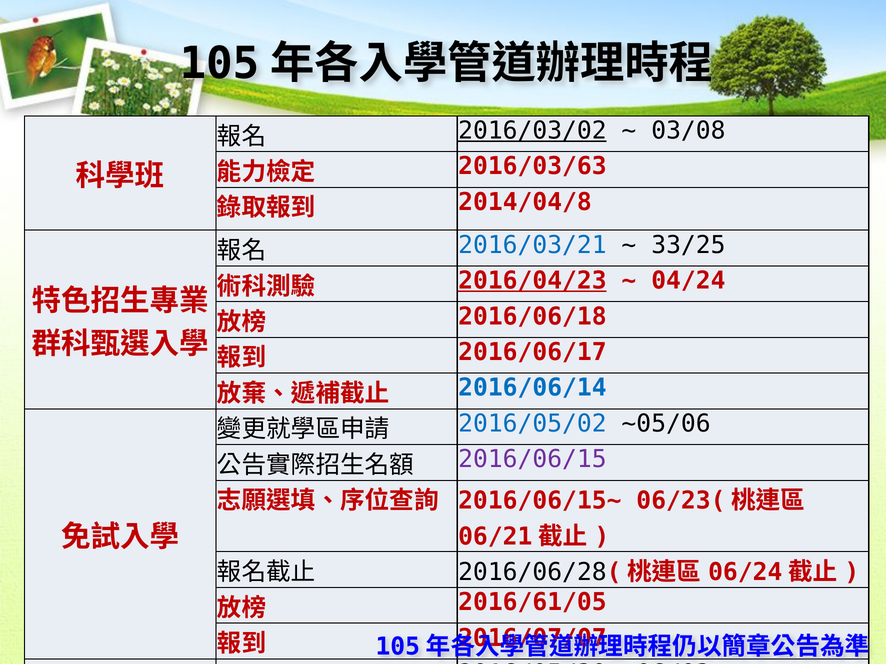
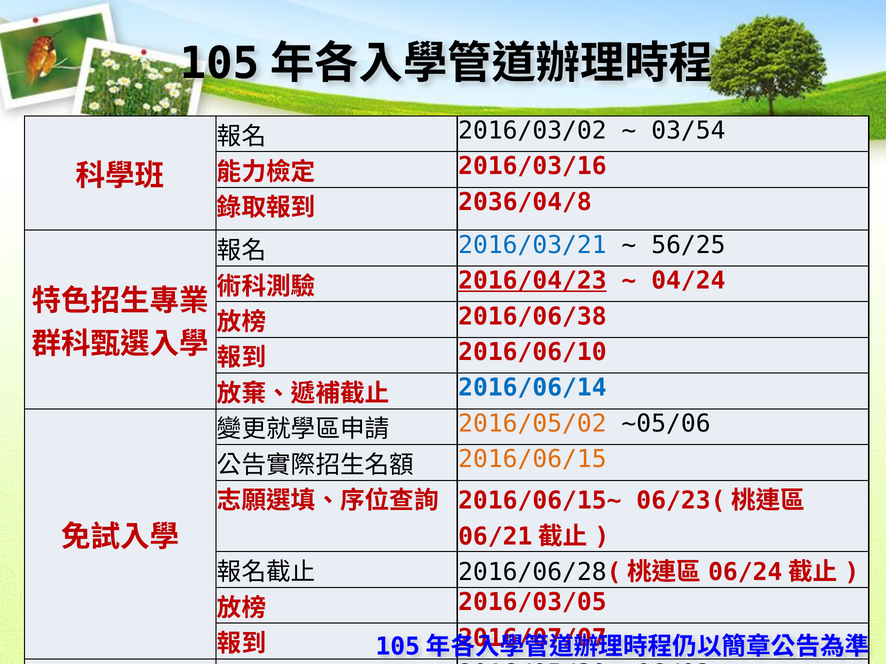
2016/03/02 underline: present -> none
03/08: 03/08 -> 03/54
2016/03/63: 2016/03/63 -> 2016/03/16
2014/04/8: 2014/04/8 -> 2036/04/8
33/25: 33/25 -> 56/25
2016/06/18: 2016/06/18 -> 2016/06/38
2016/06/17: 2016/06/17 -> 2016/06/10
2016/05/02 colour: blue -> orange
2016/06/15 colour: purple -> orange
2016/61/05: 2016/61/05 -> 2016/03/05
